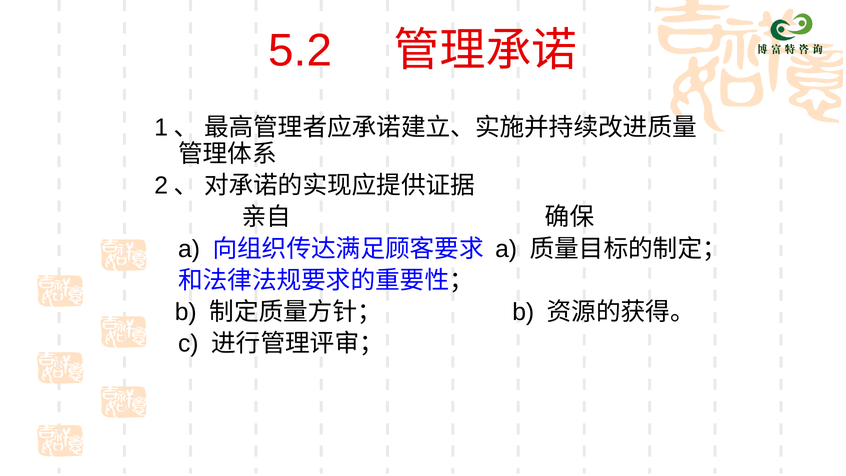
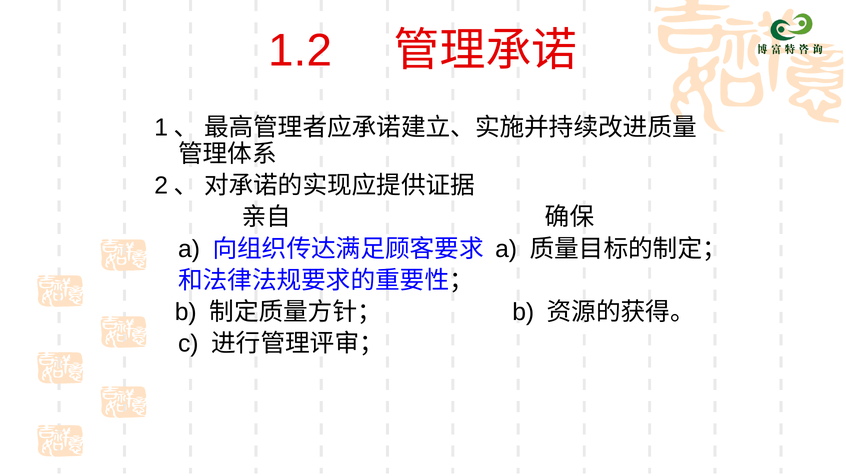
5.2: 5.2 -> 1.2
